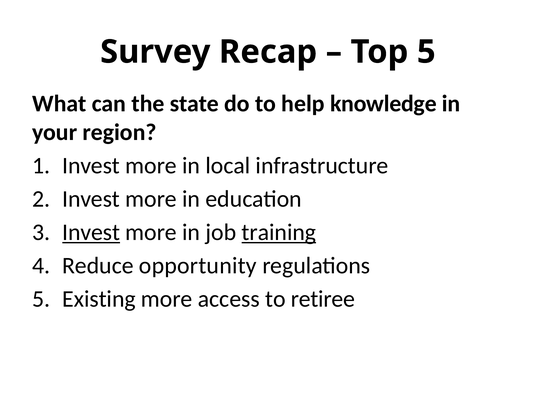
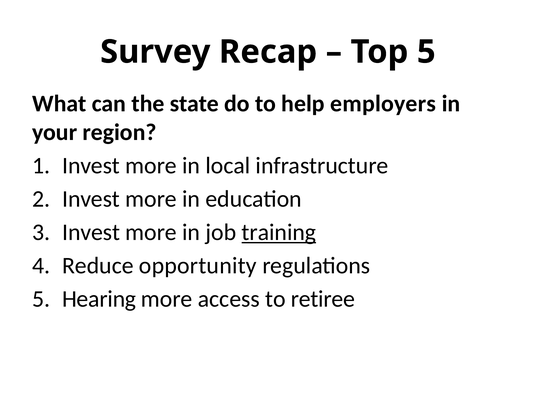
knowledge: knowledge -> employers
Invest at (91, 232) underline: present -> none
Existing: Existing -> Hearing
